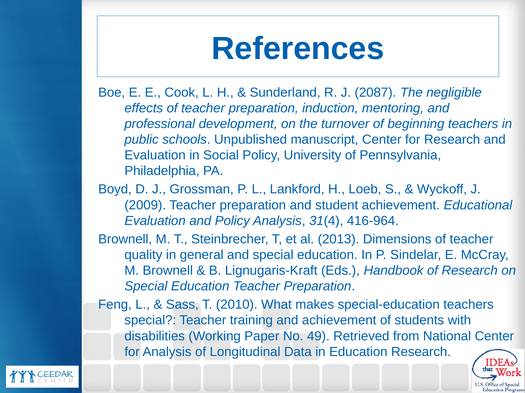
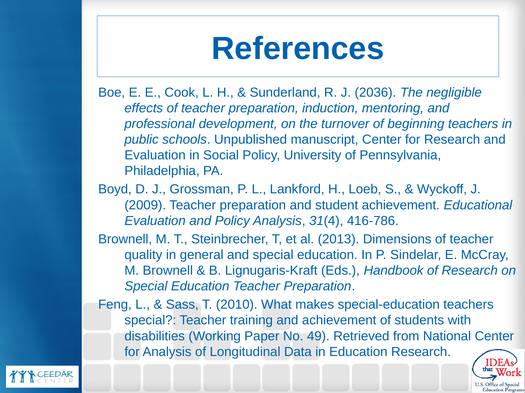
2087: 2087 -> 2036
416-964: 416-964 -> 416-786
